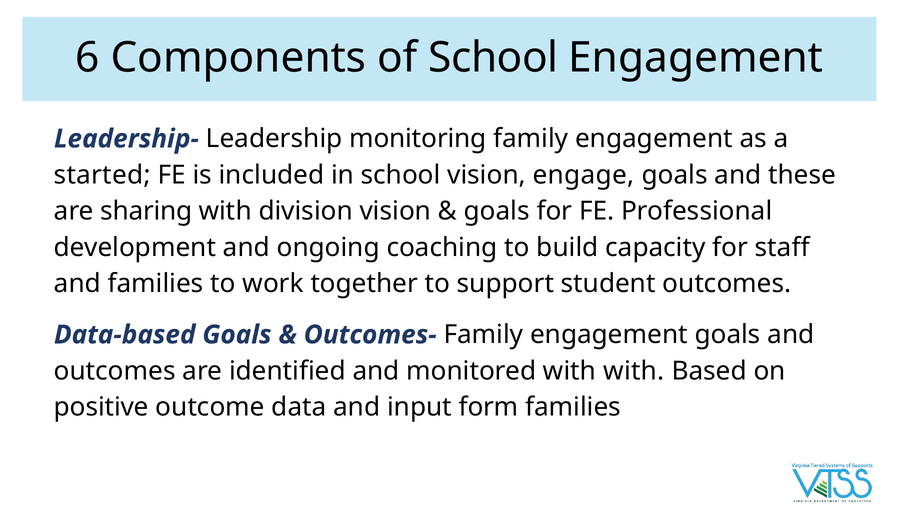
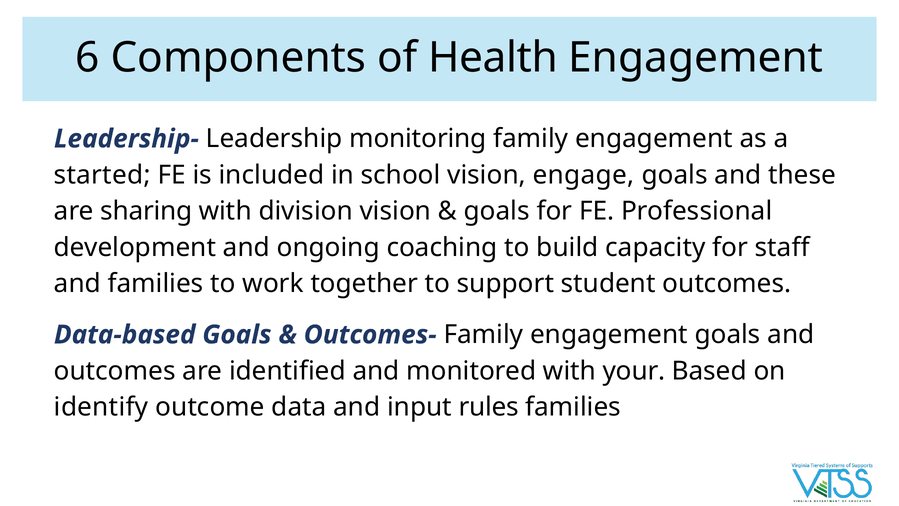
of School: School -> Health
with with: with -> your
positive: positive -> identify
form: form -> rules
